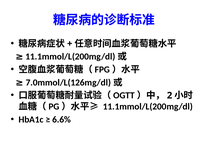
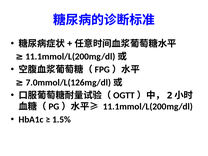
6.6%: 6.6% -> 1.5%
